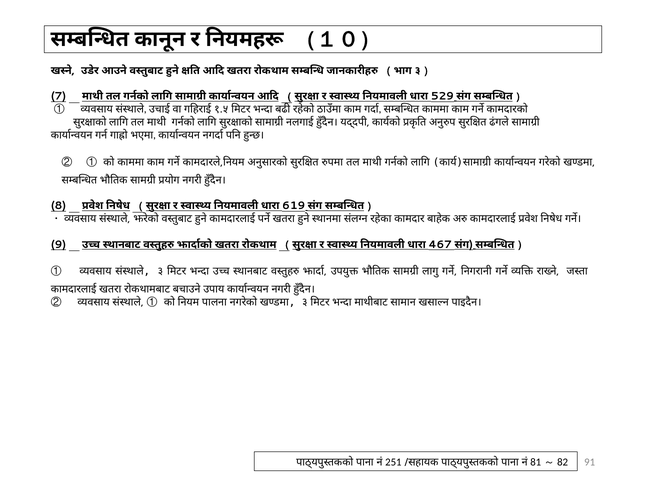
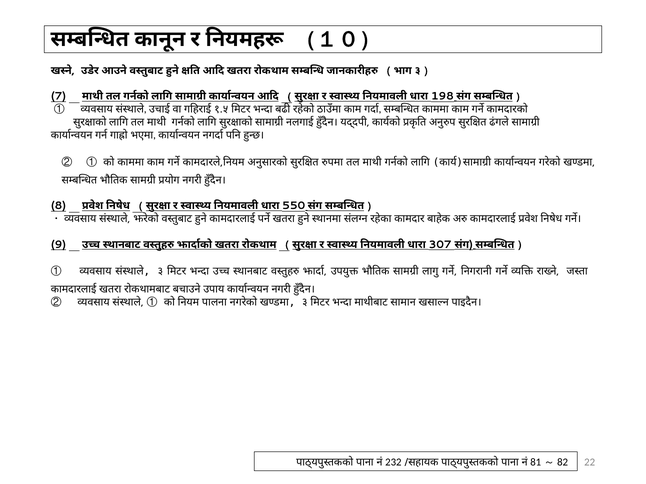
529: 529 -> 198
619: 619 -> 550
467: 467 -> 307
251: 251 -> 232
91: 91 -> 22
